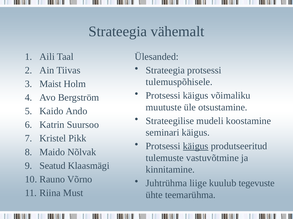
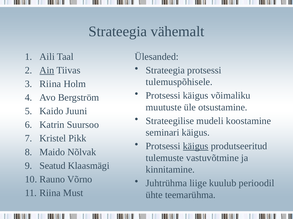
Ain underline: none -> present
Maist at (50, 84): Maist -> Riina
Ando: Ando -> Juuni
tegevuste: tegevuste -> perioodil
